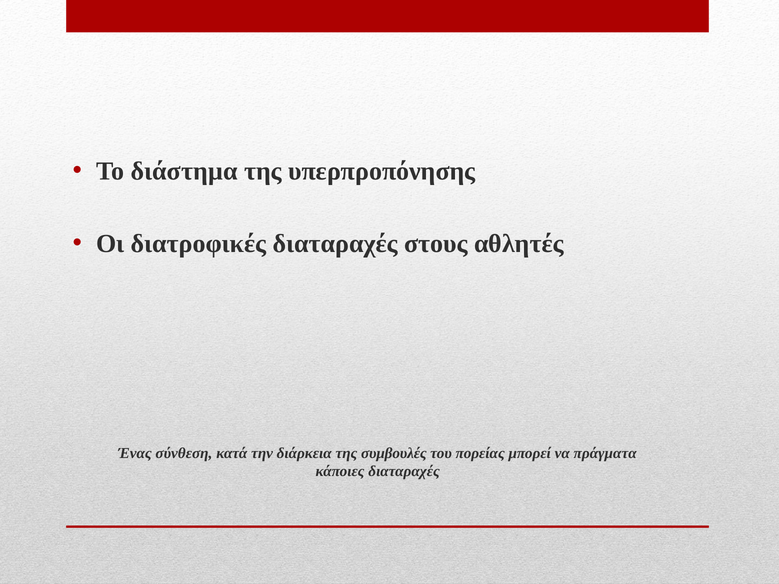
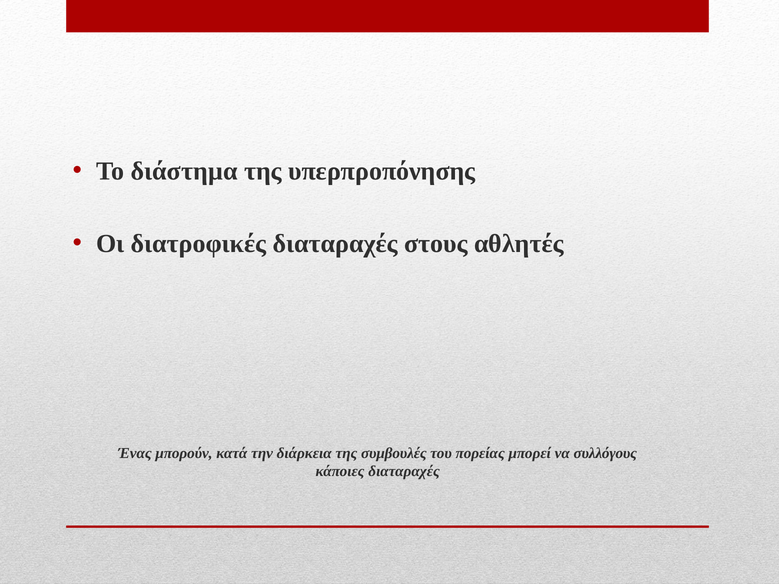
σύνθεση: σύνθεση -> μπορούν
πράγματα: πράγματα -> συλλόγους
